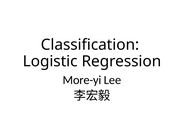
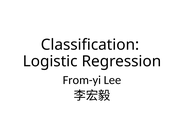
More-yi: More-yi -> From-yi
